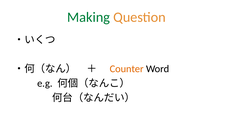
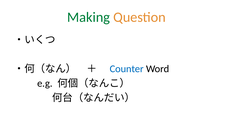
Counter colour: orange -> blue
